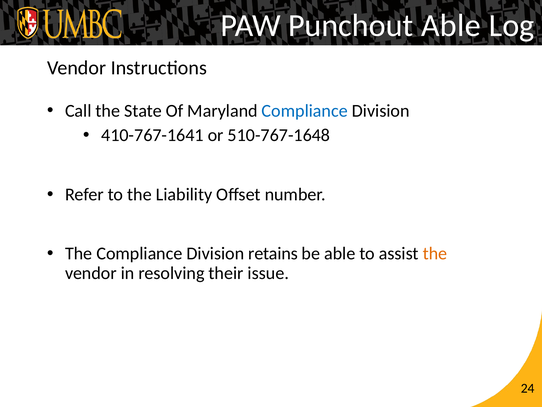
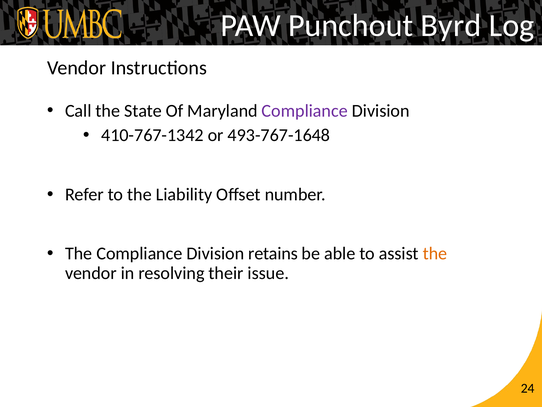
Punchout Able: Able -> Byrd
Compliance at (305, 111) colour: blue -> purple
410-767-1641: 410-767-1641 -> 410-767-1342
510-767-1648: 510-767-1648 -> 493-767-1648
